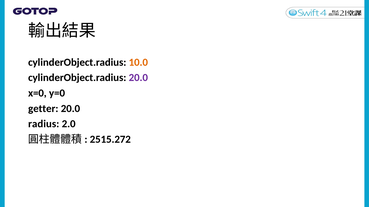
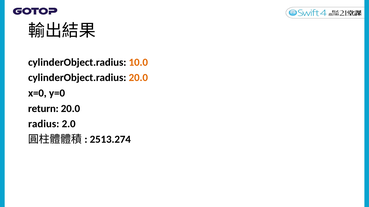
20.0 at (138, 78) colour: purple -> orange
getter: getter -> return
2515.272: 2515.272 -> 2513.274
